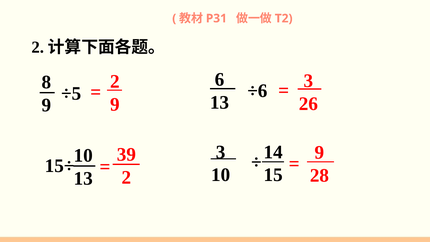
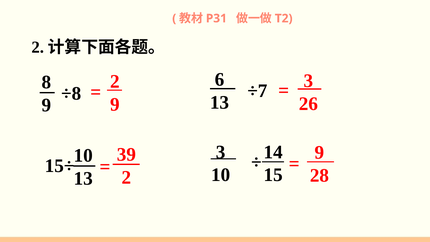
÷6: ÷6 -> ÷7
÷5: ÷5 -> ÷8
